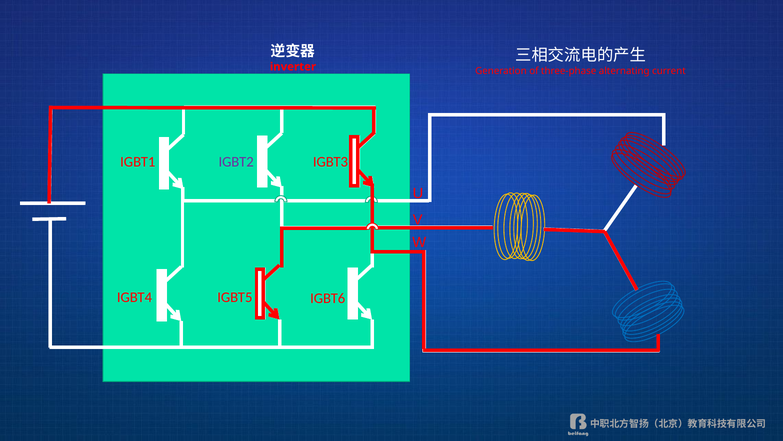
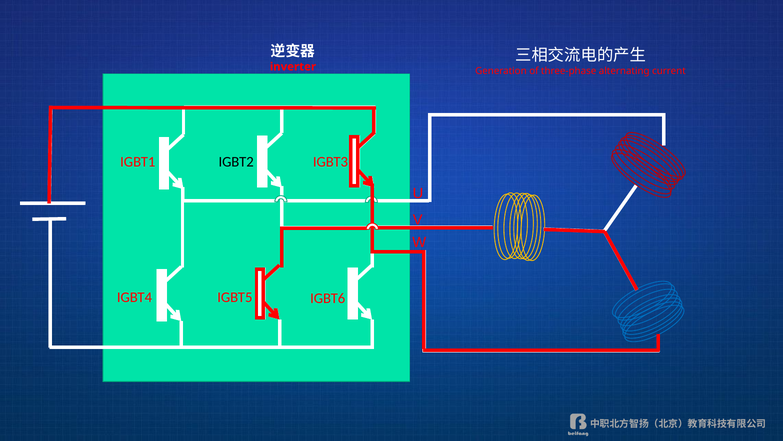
IGBT2 colour: purple -> black
